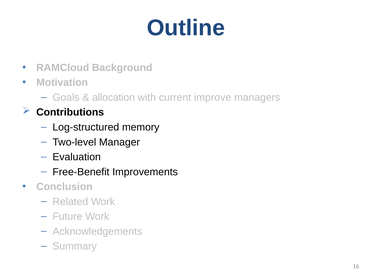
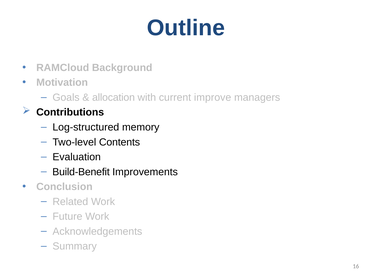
Manager: Manager -> Contents
Free-Benefit: Free-Benefit -> Build-Benefit
